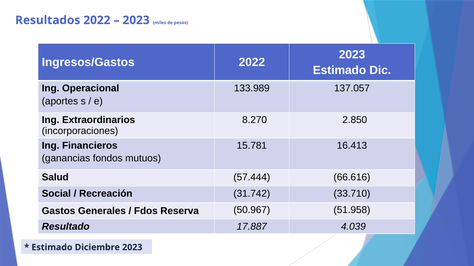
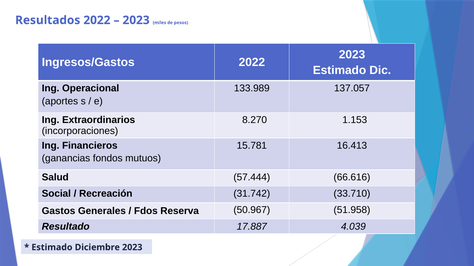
2.850: 2.850 -> 1.153
